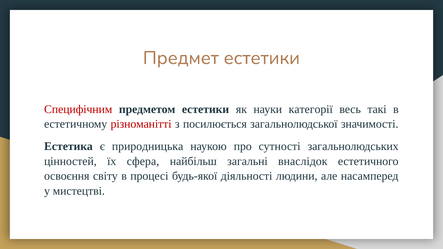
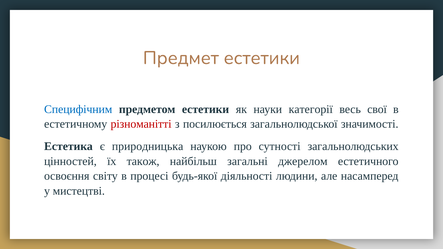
Специфічним colour: red -> blue
такі: такі -> свої
сфера: сфера -> також
внаслідок: внаслідок -> джерелом
